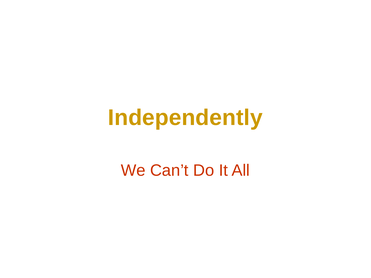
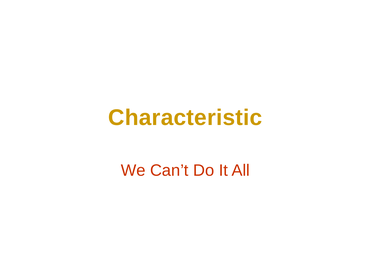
Independently: Independently -> Characteristic
